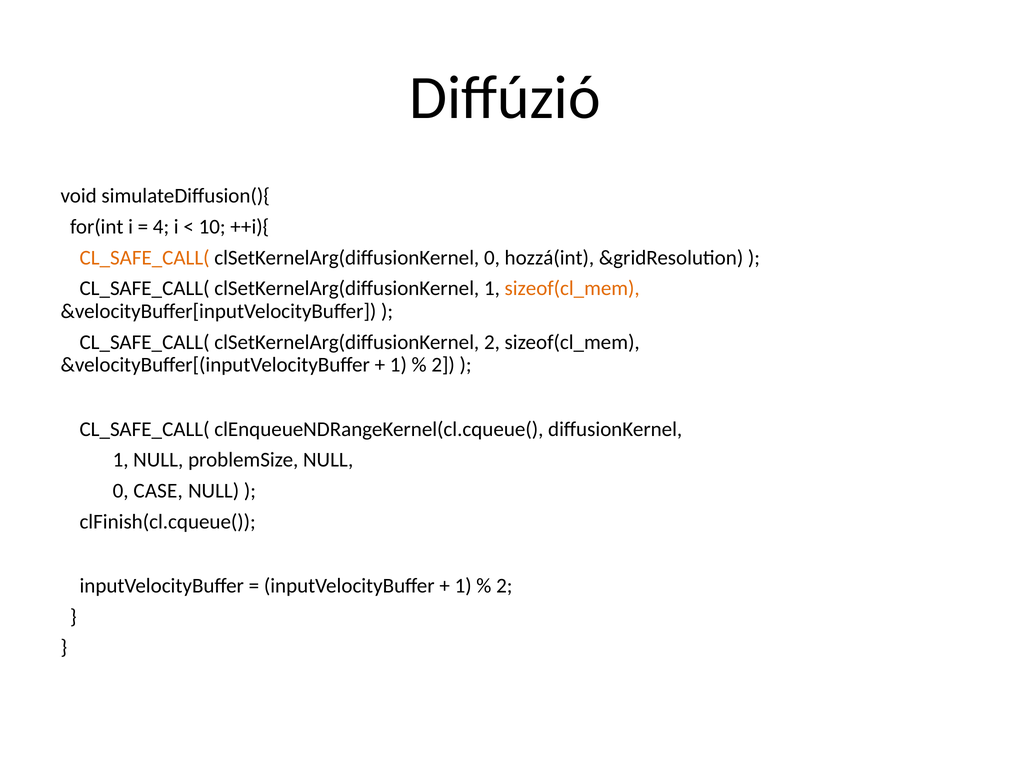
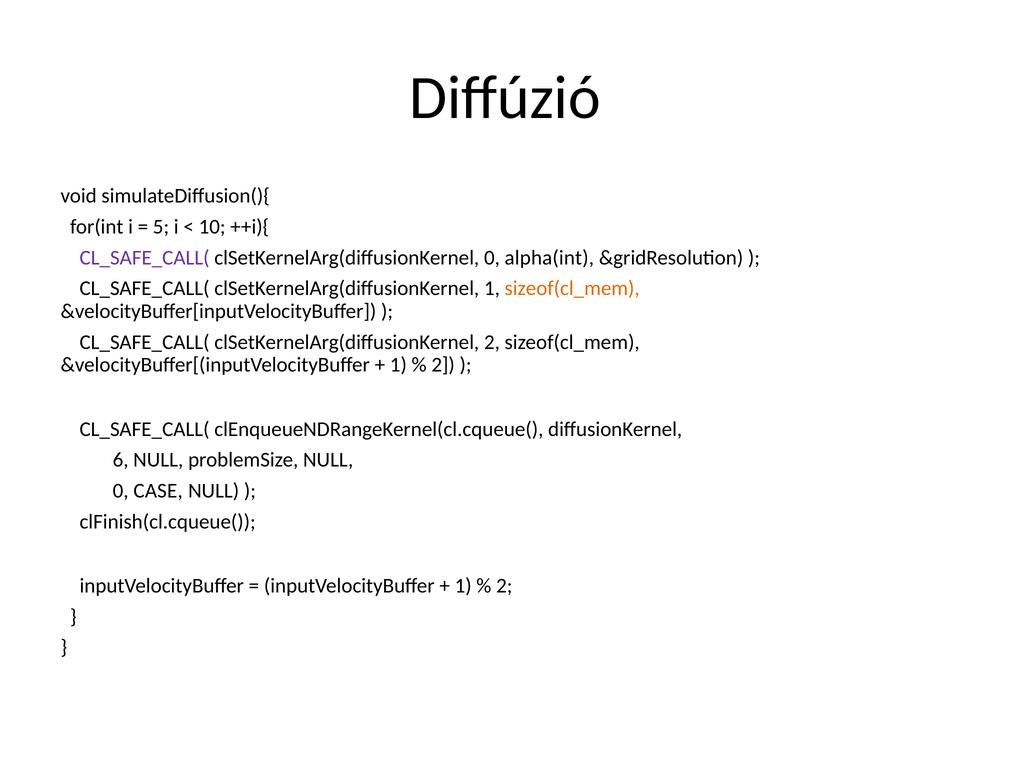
4: 4 -> 5
CL_SAFE_CALL( at (145, 258) colour: orange -> purple
hozzá(int: hozzá(int -> alpha(int
1 at (121, 460): 1 -> 6
